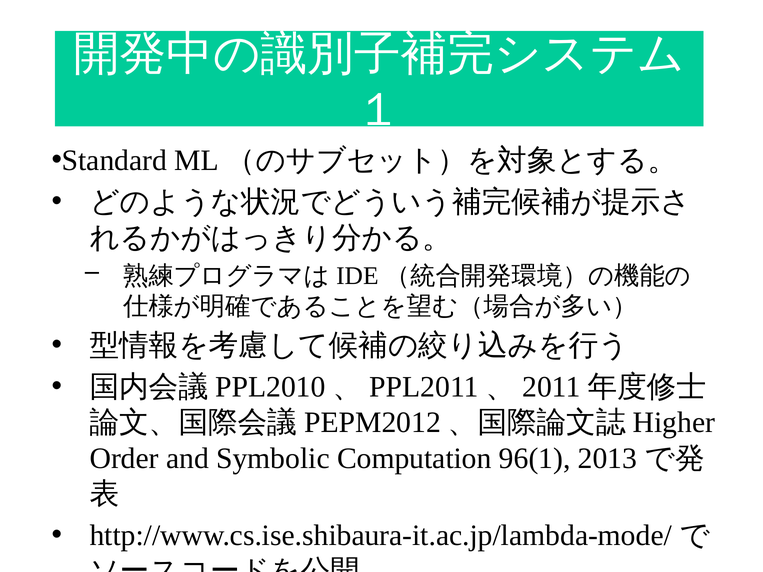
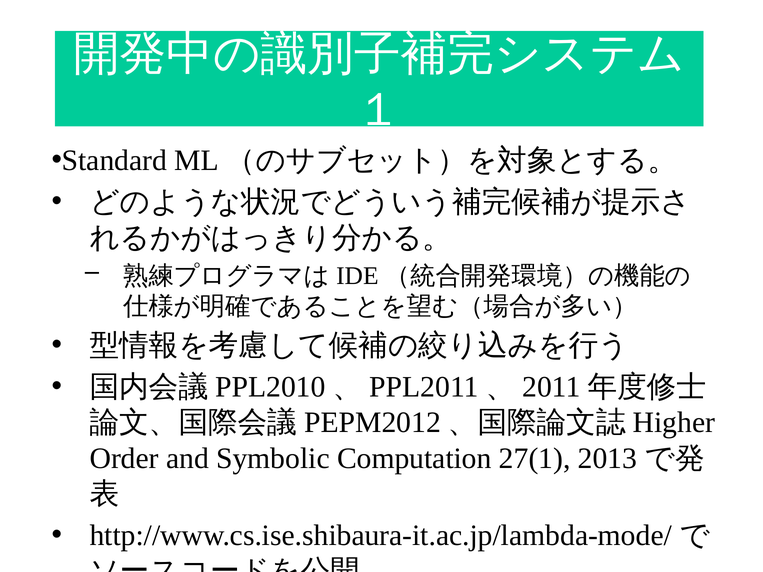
96(1: 96(1 -> 27(1
